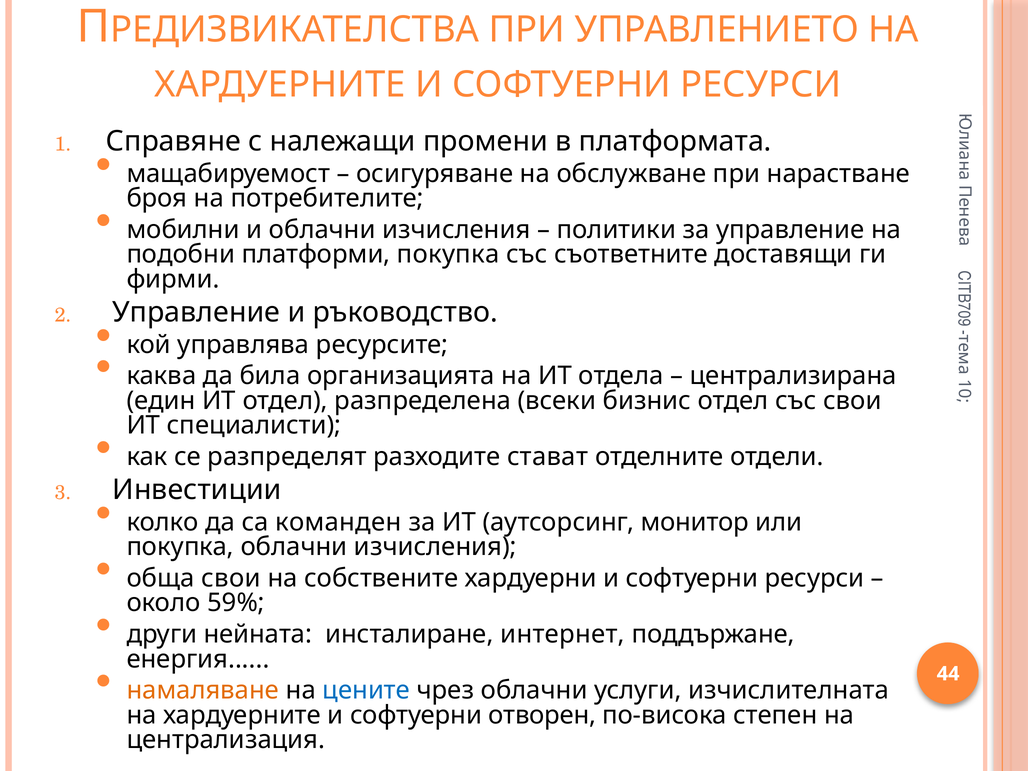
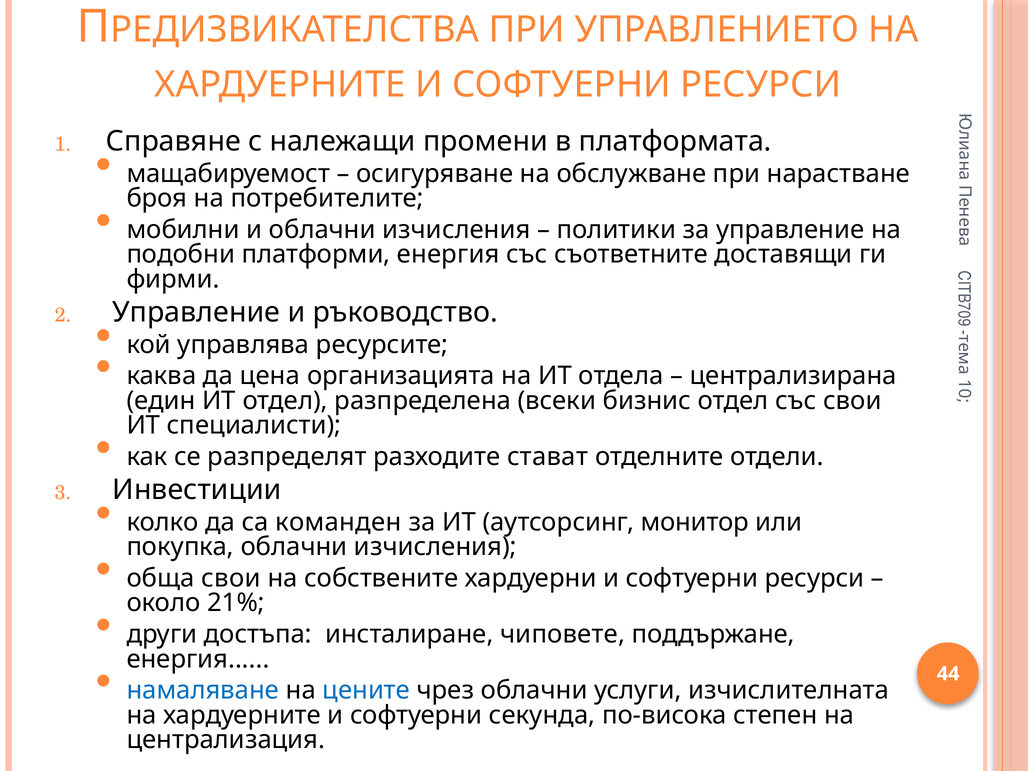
платформи покупка: покупка -> енергия
била: била -> цена
59%: 59% -> 21%
нейната: нейната -> достъпа
интернет: интернет -> чиповете
намаляване colour: orange -> blue
отворен: отворен -> секунда
